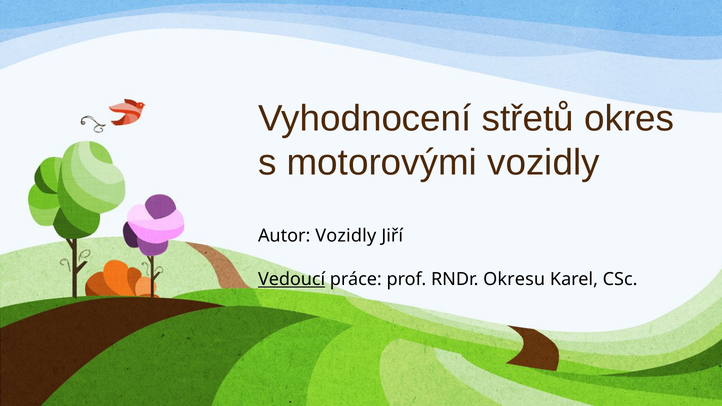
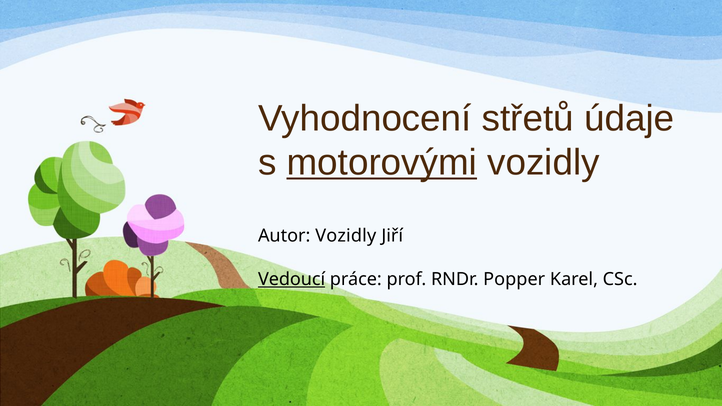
okres: okres -> údaje
motorovými underline: none -> present
Okresu: Okresu -> Popper
